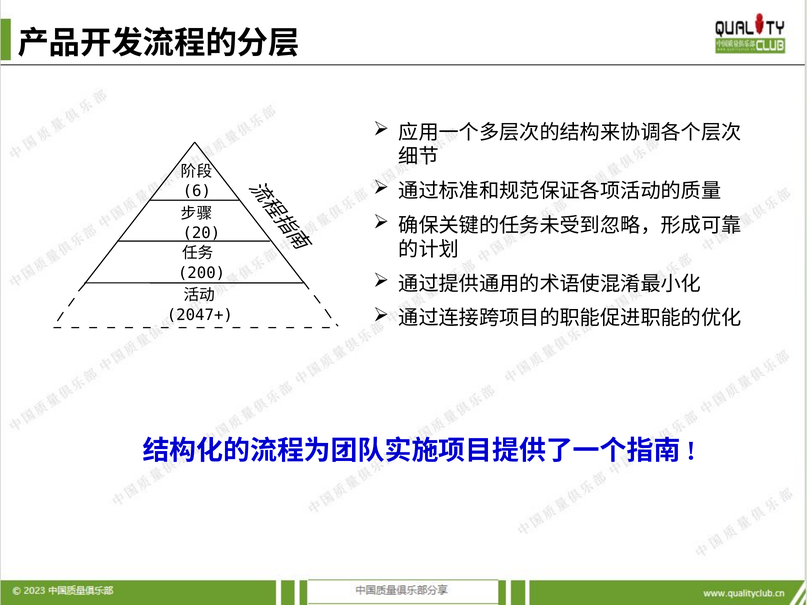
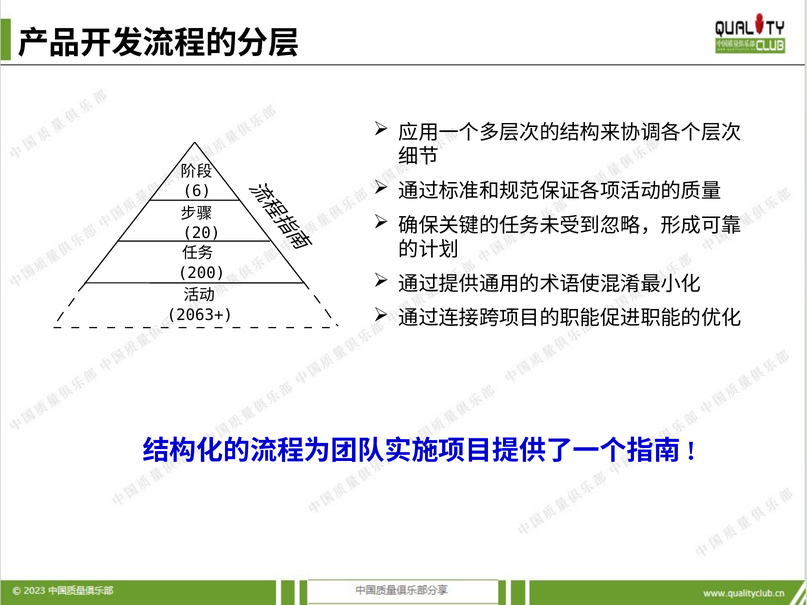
2047+: 2047+ -> 2063+
